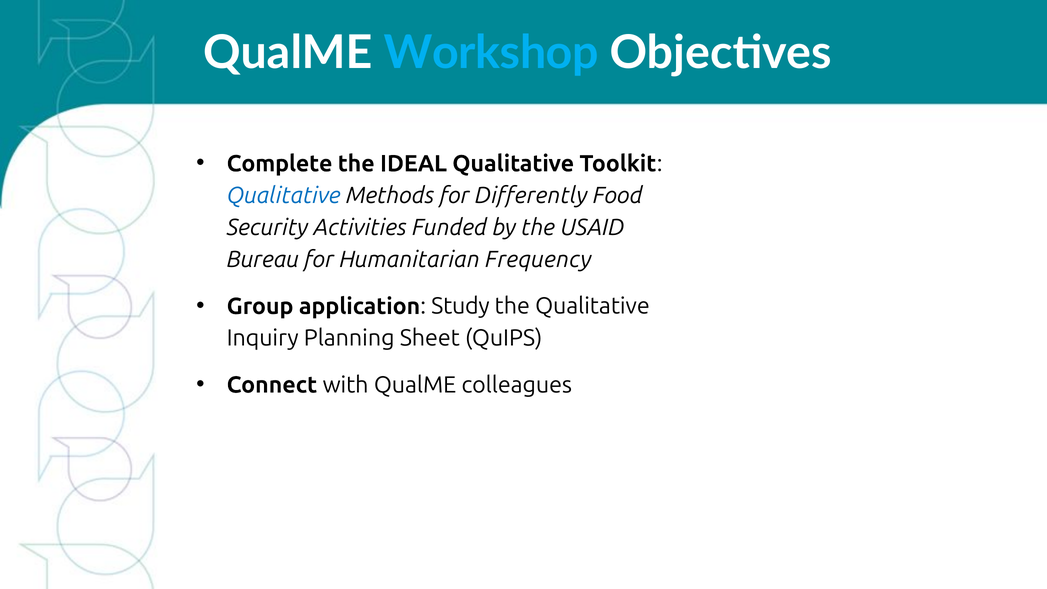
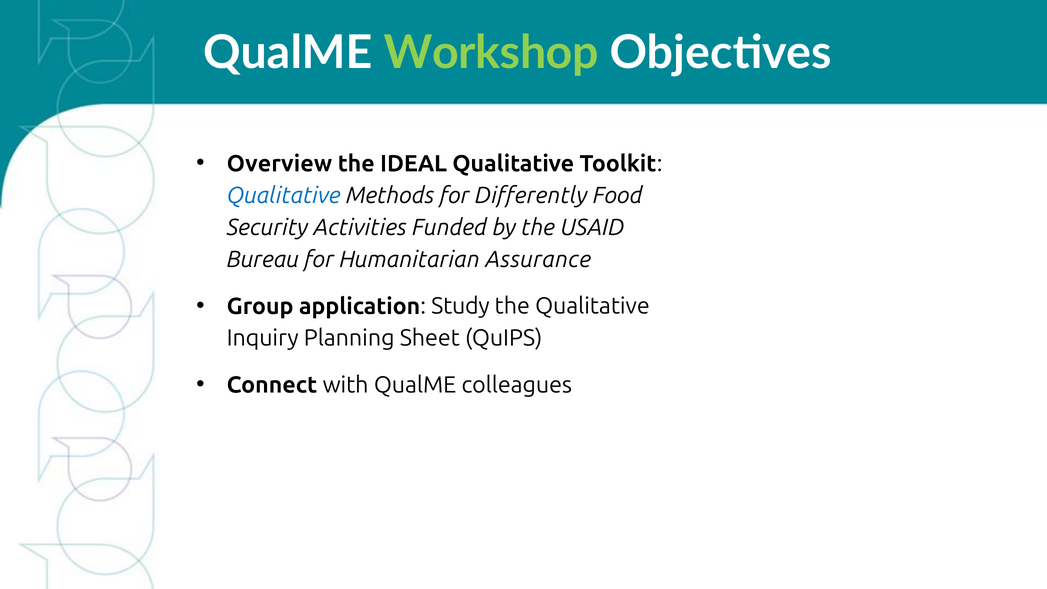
Workshop colour: light blue -> light green
Complete: Complete -> Overview
Frequency: Frequency -> Assurance
